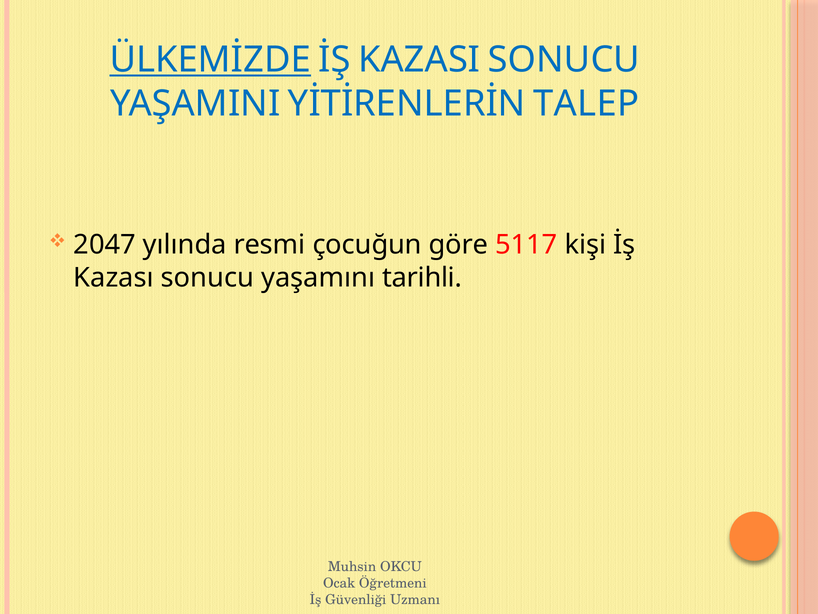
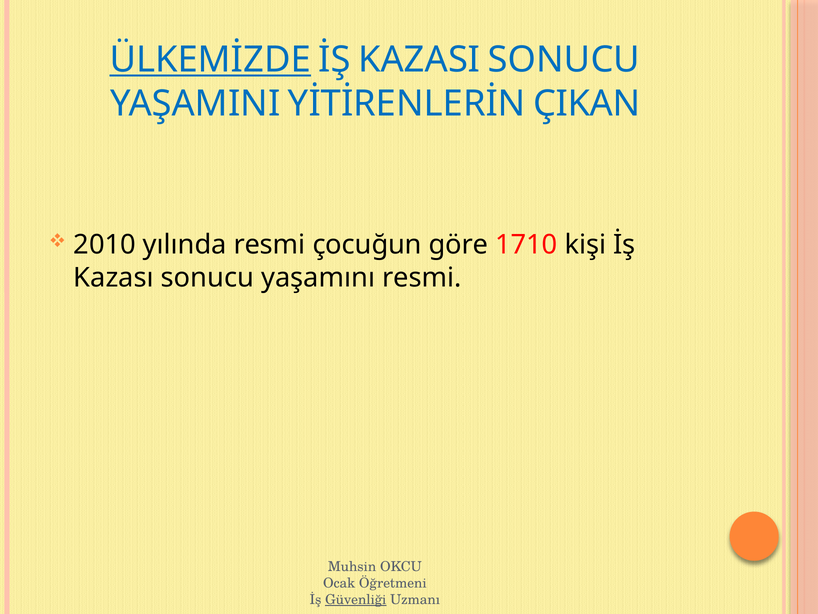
TALEP: TALEP -> ÇIKAN
2047: 2047 -> 2010
5117: 5117 -> 1710
yaşamını tarihli: tarihli -> resmi
Güvenliği underline: none -> present
